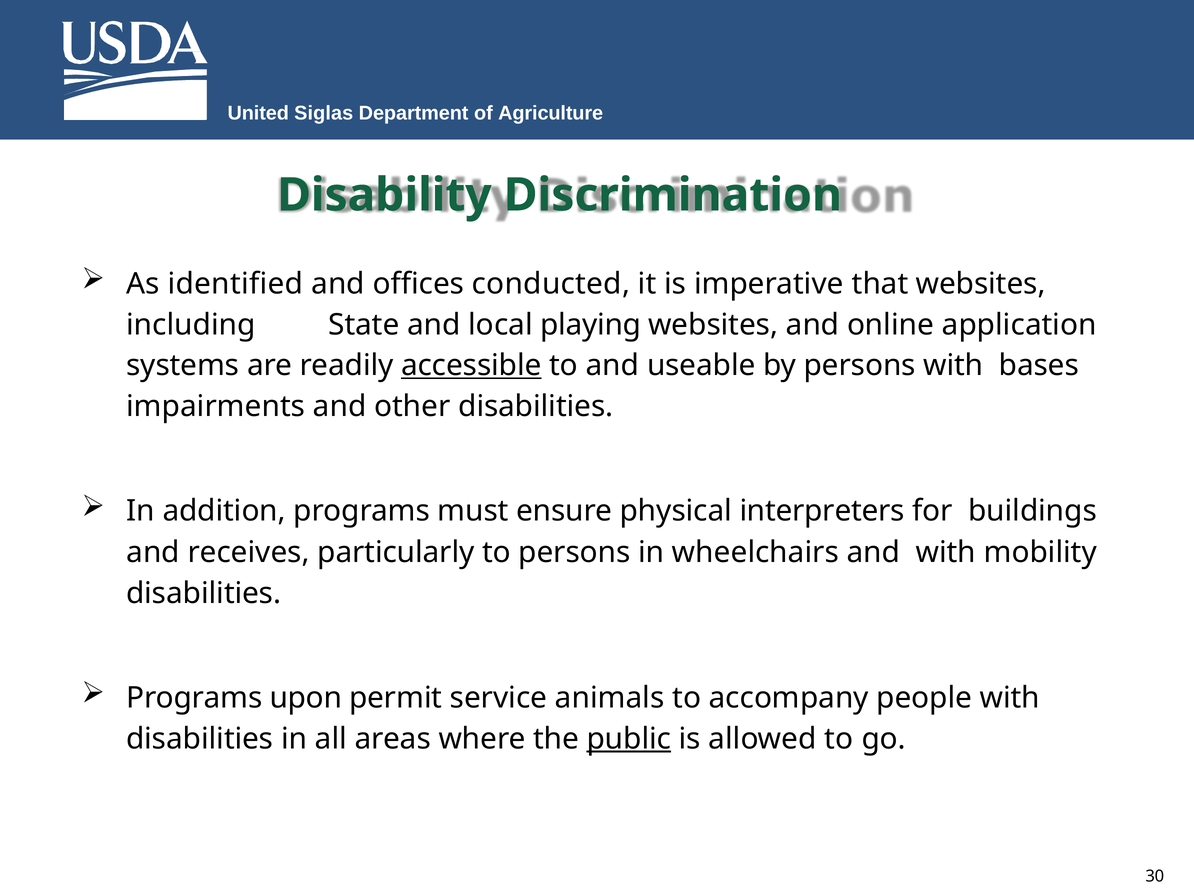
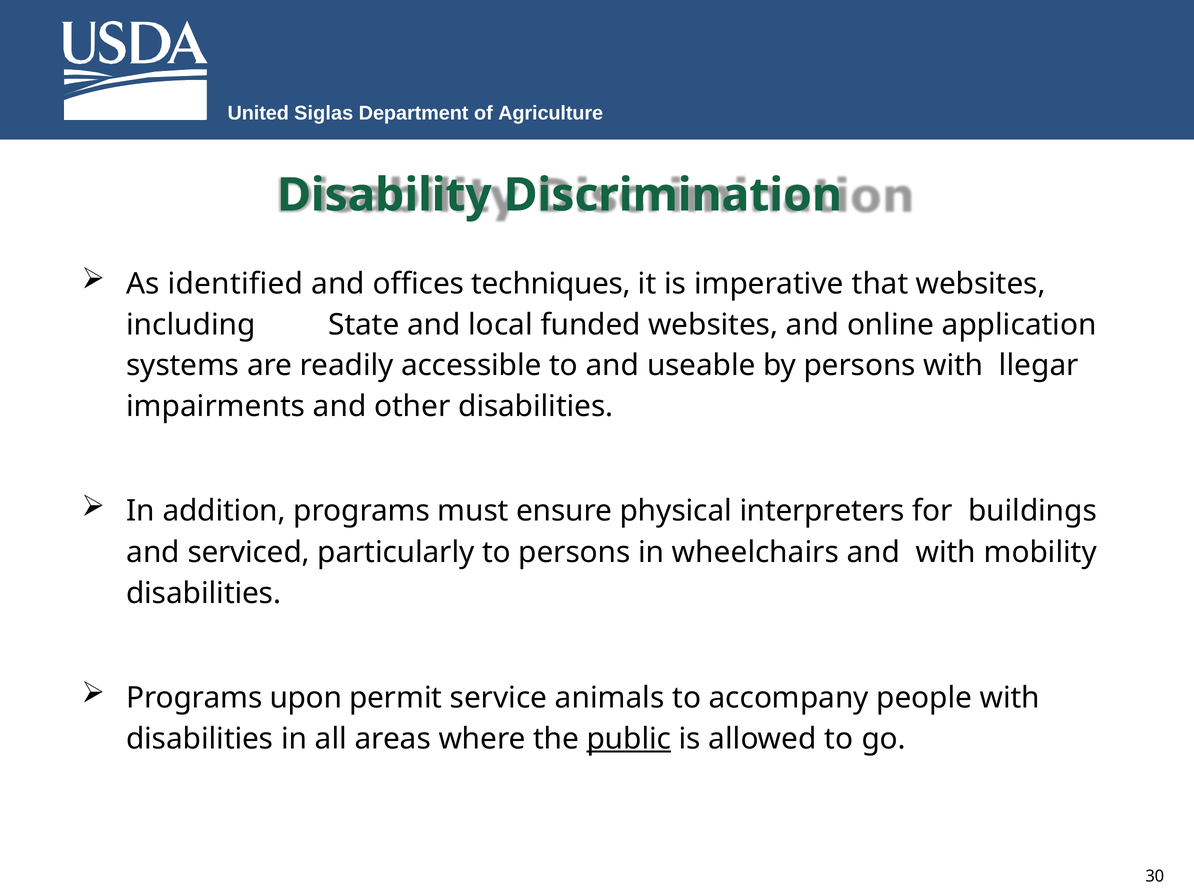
conducted: conducted -> techniques
playing: playing -> funded
accessible underline: present -> none
bases: bases -> llegar
receives: receives -> serviced
